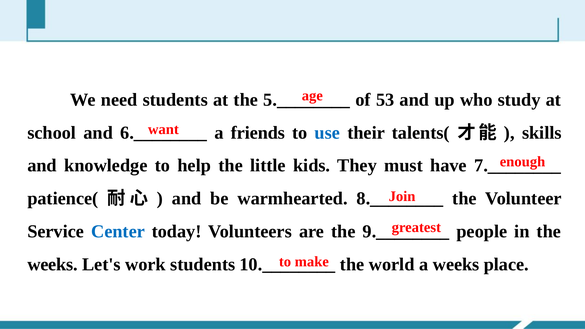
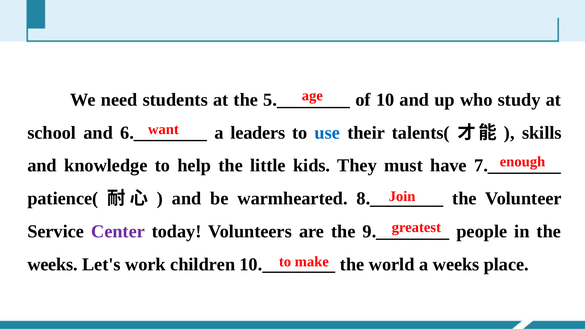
53: 53 -> 10
friends: friends -> leaders
Center colour: blue -> purple
work students: students -> children
